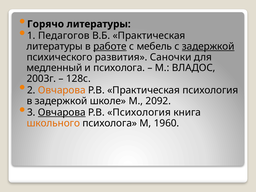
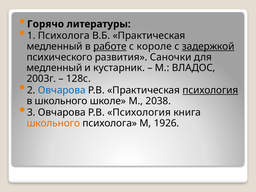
1 Педагогов: Педагогов -> Психолога
литературы at (55, 46): литературы -> медленный
мебель: мебель -> короле
и психолога: психолога -> кустарник
Овчарова at (62, 90) colour: orange -> blue
психология at (210, 90) underline: none -> present
в задержкой: задержкой -> школьного
2092: 2092 -> 2038
Овчарова at (62, 112) underline: present -> none
1960: 1960 -> 1926
